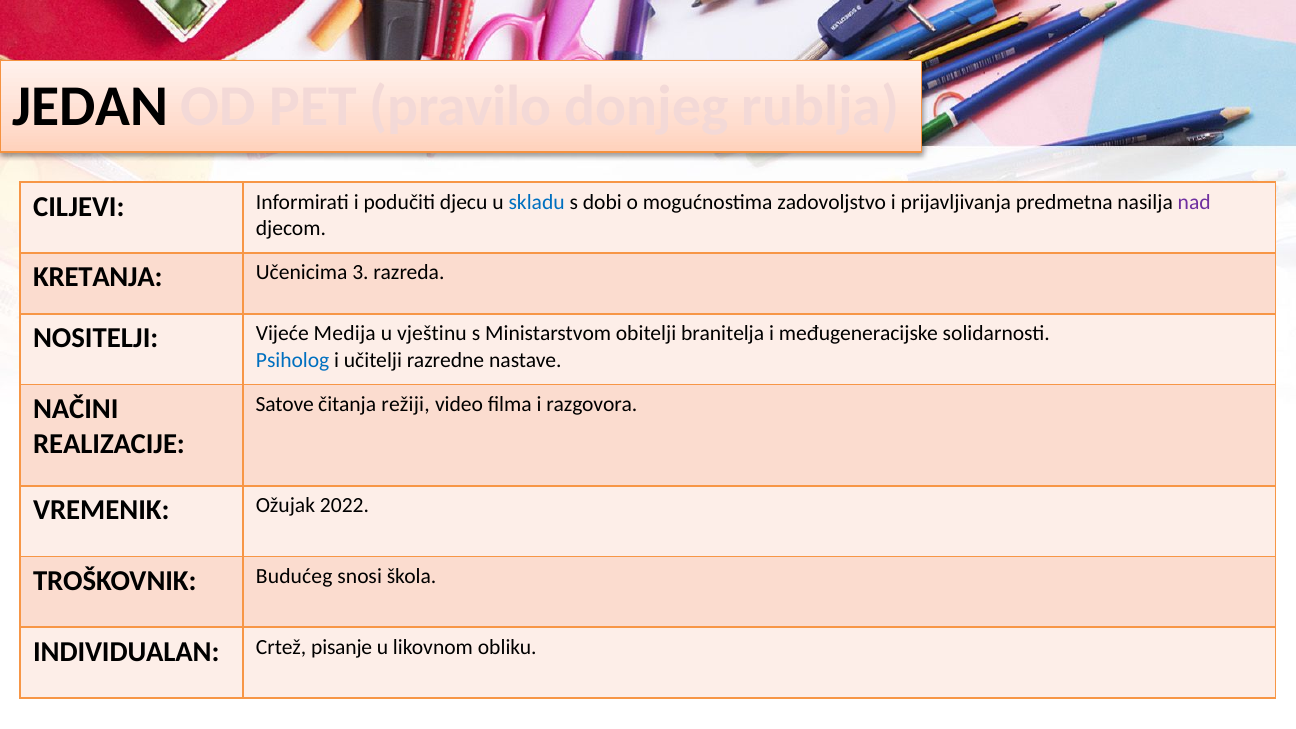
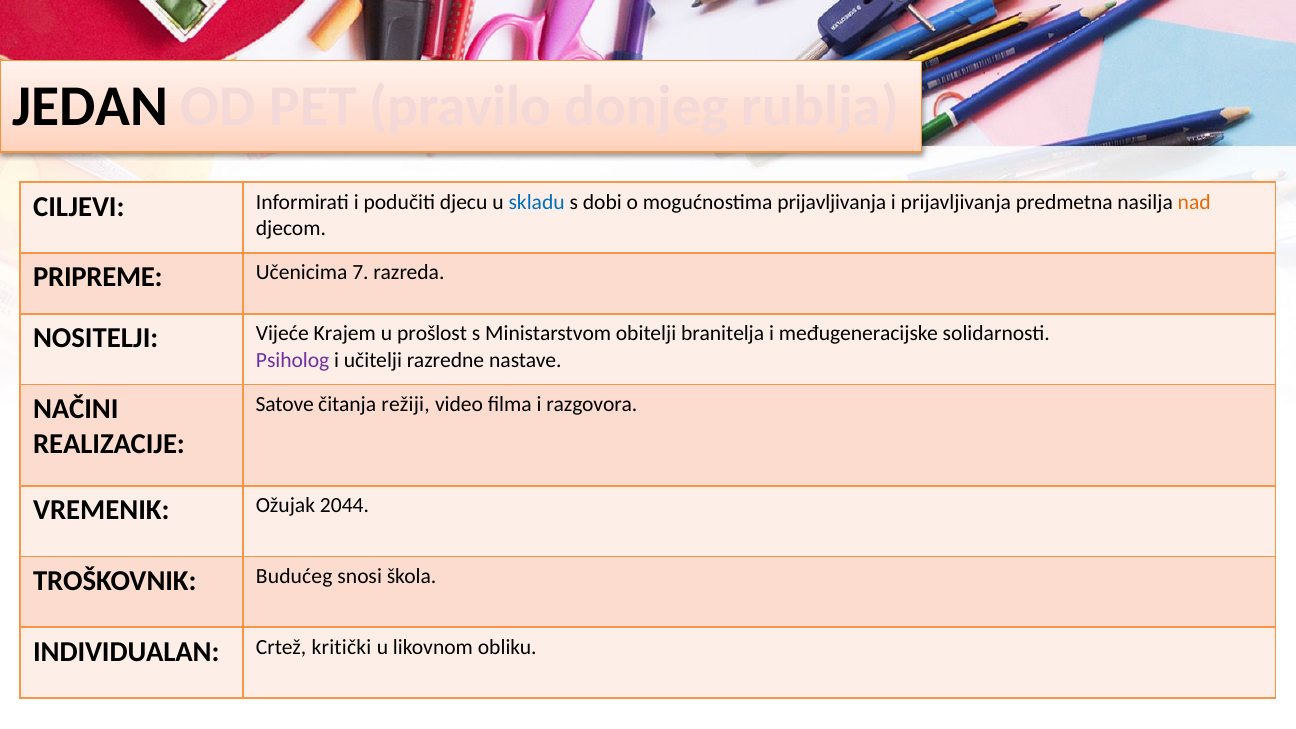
mogućnostima zadovoljstvo: zadovoljstvo -> prijavljivanja
nad colour: purple -> orange
KRETANJA: KRETANJA -> PRIPREME
3: 3 -> 7
Medija: Medija -> Krajem
vještinu: vještinu -> prošlost
Psiholog colour: blue -> purple
2022: 2022 -> 2044
pisanje: pisanje -> kritički
